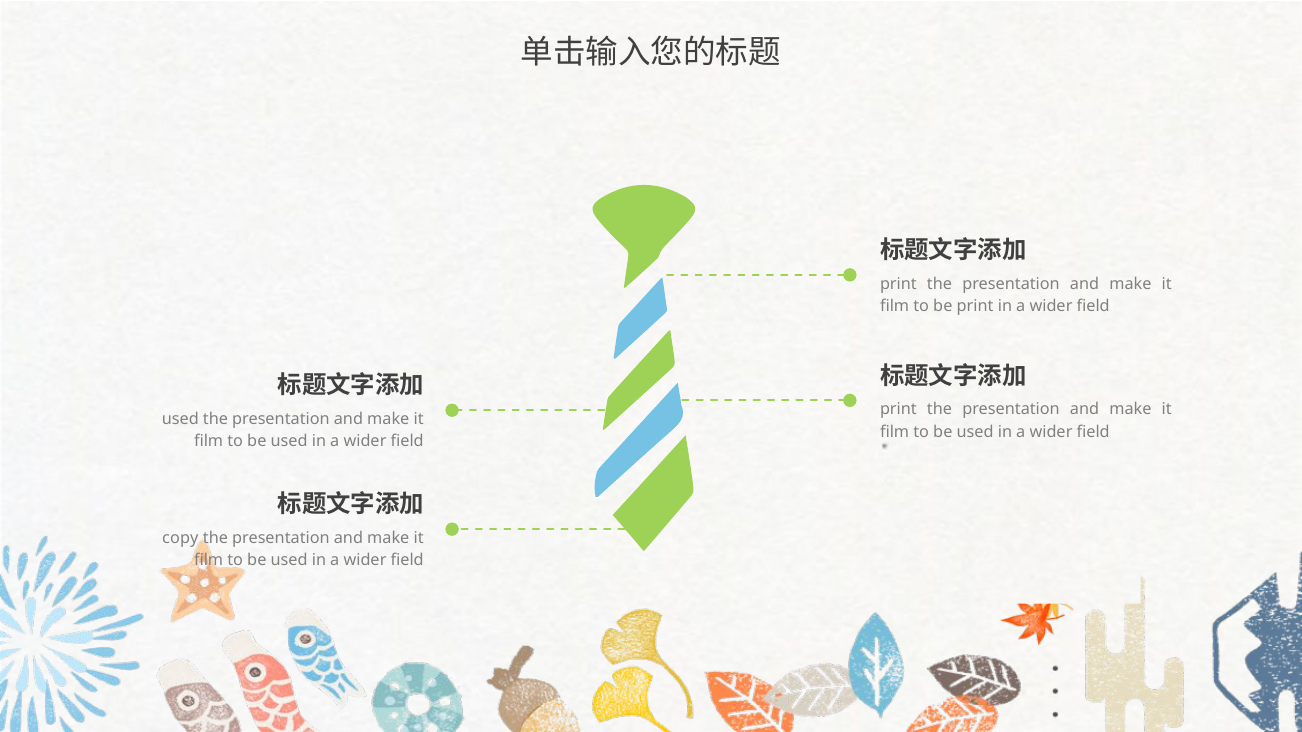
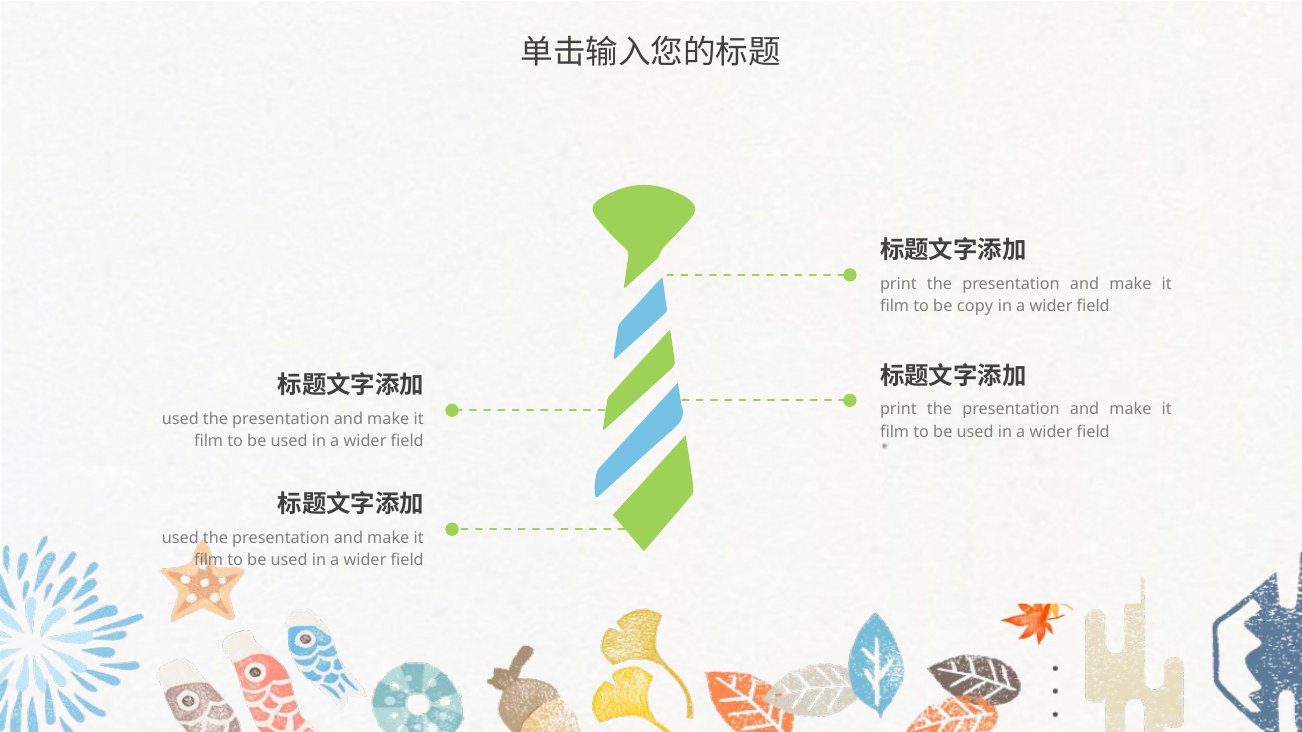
be print: print -> copy
copy at (180, 539): copy -> used
